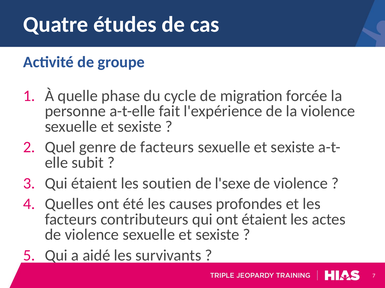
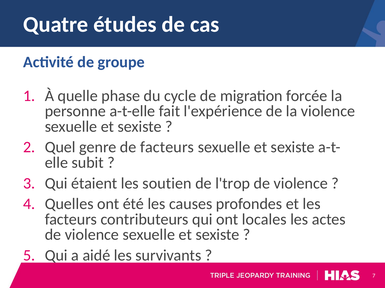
l'sexe: l'sexe -> l'trop
ont étaient: étaient -> locales
